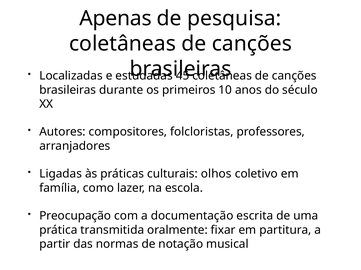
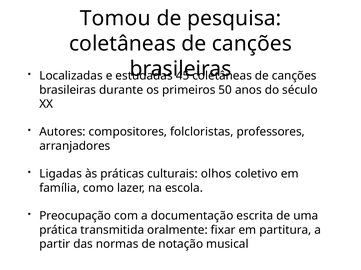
Apenas: Apenas -> Tomou
10: 10 -> 50
